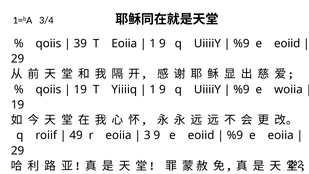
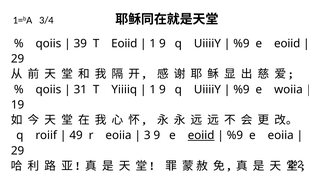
T Eoiia: Eoiia -> Eoiid
19 at (80, 89): 19 -> 31
eoiid at (201, 135) underline: none -> present
